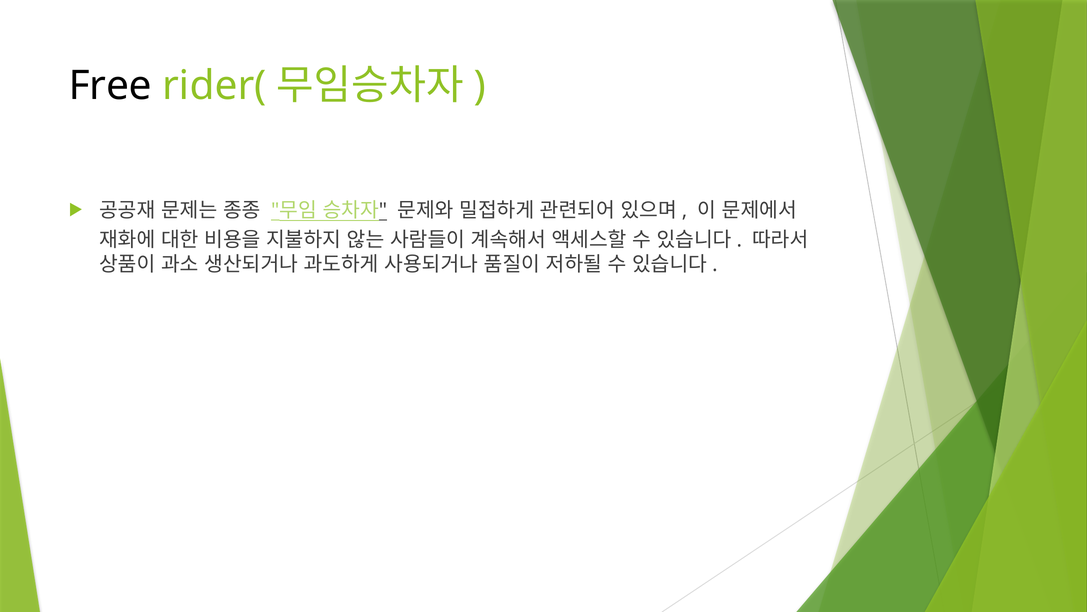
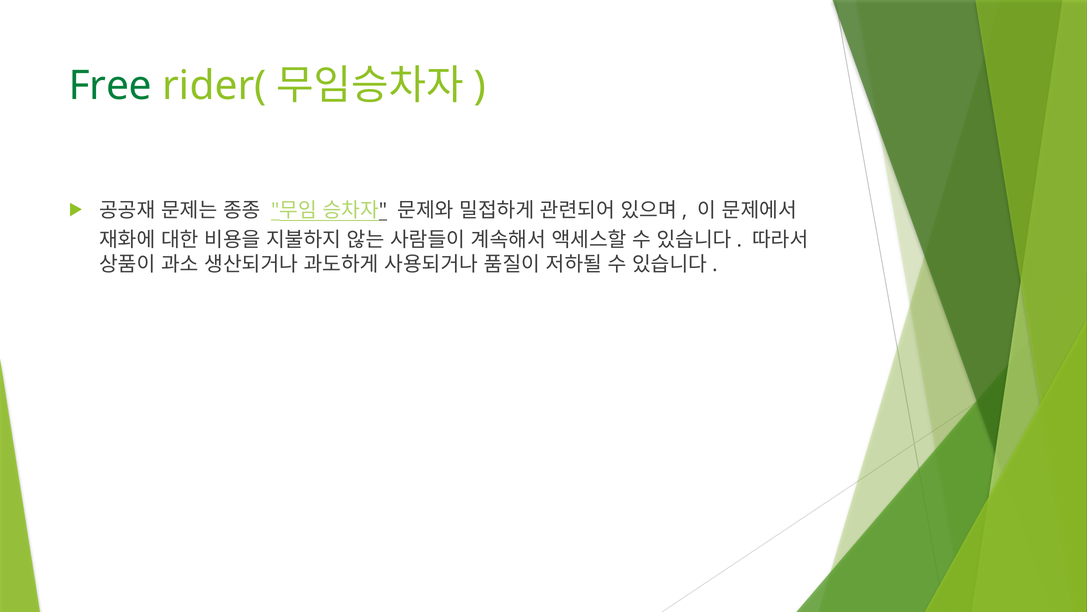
Free colour: black -> green
